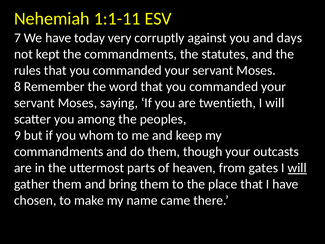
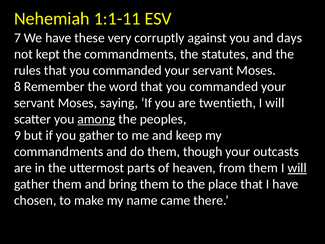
today: today -> these
among underline: none -> present
you whom: whom -> gather
from gates: gates -> them
